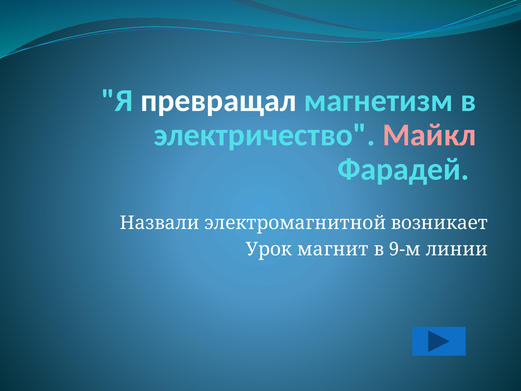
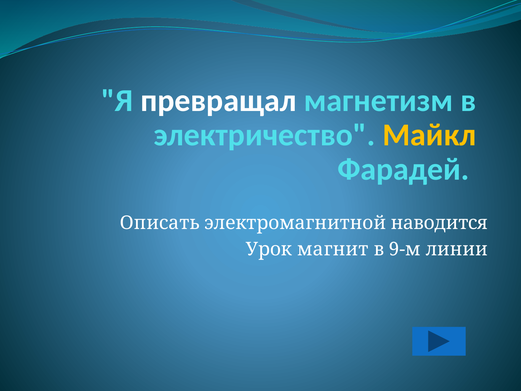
Майкл colour: pink -> yellow
Назвали: Назвали -> Описать
возникает: возникает -> наводится
